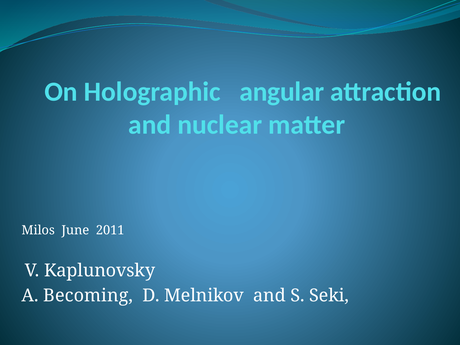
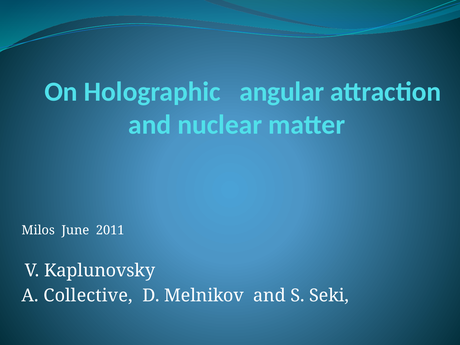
Becoming: Becoming -> Collective
